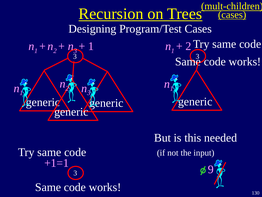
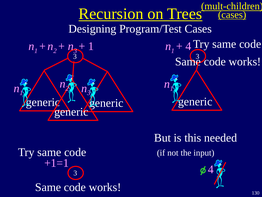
2 at (188, 46): 2 -> 4
3 9: 9 -> 4
